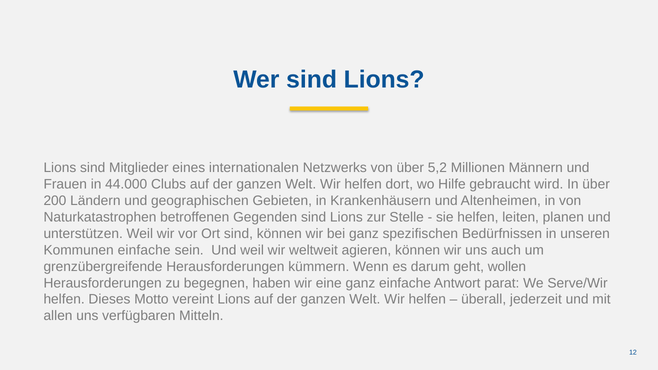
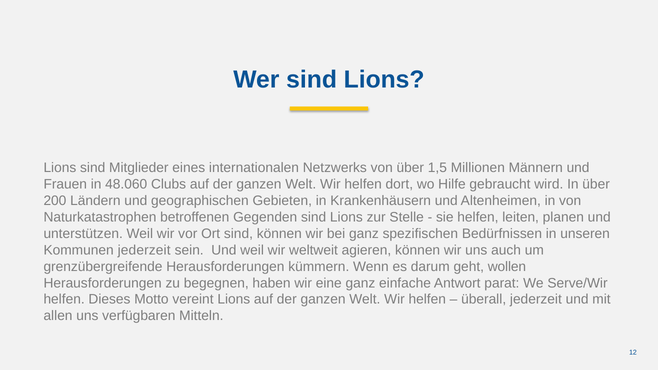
5,2: 5,2 -> 1,5
44.000: 44.000 -> 48.060
Kommunen einfache: einfache -> jederzeit
